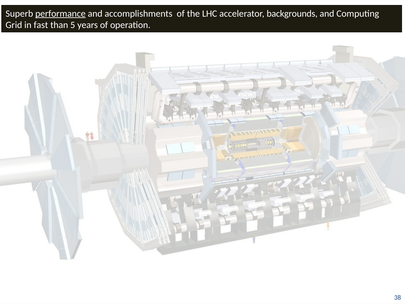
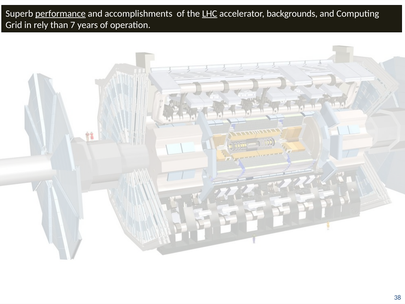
LHC underline: none -> present
fast: fast -> rely
5: 5 -> 7
